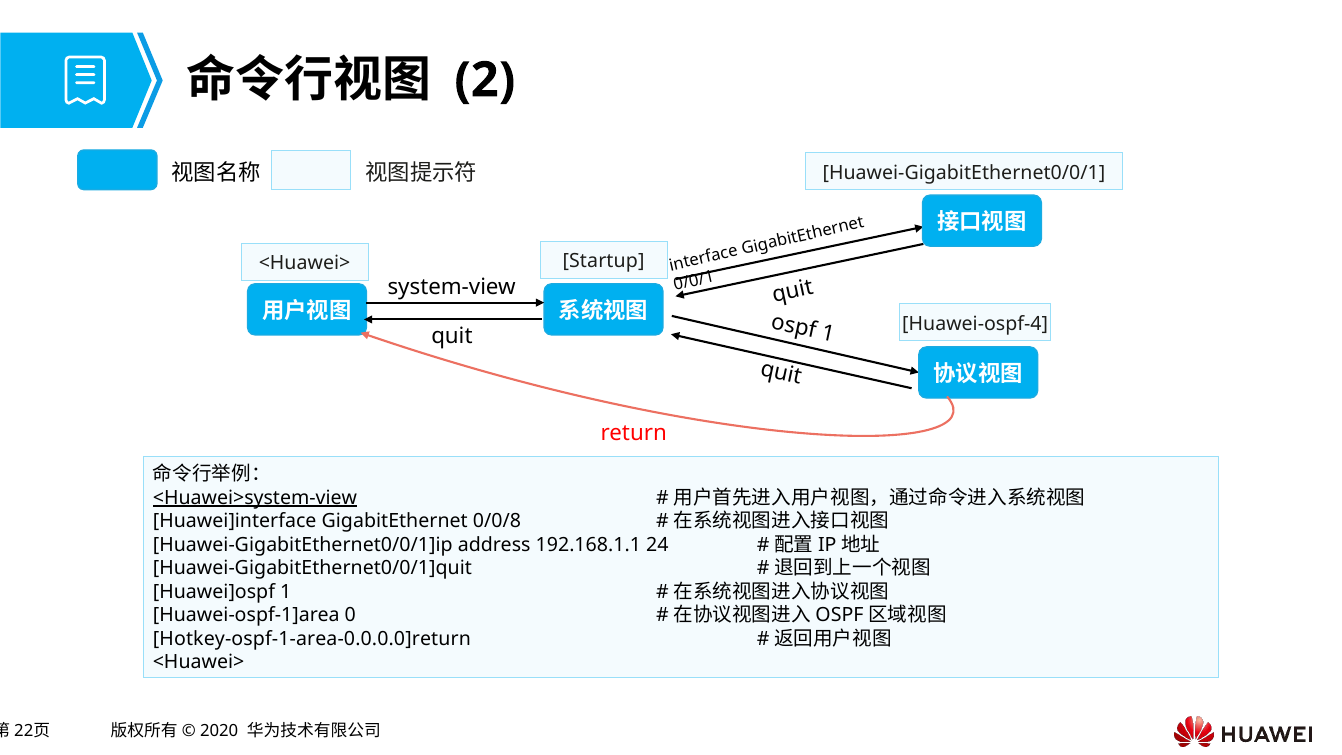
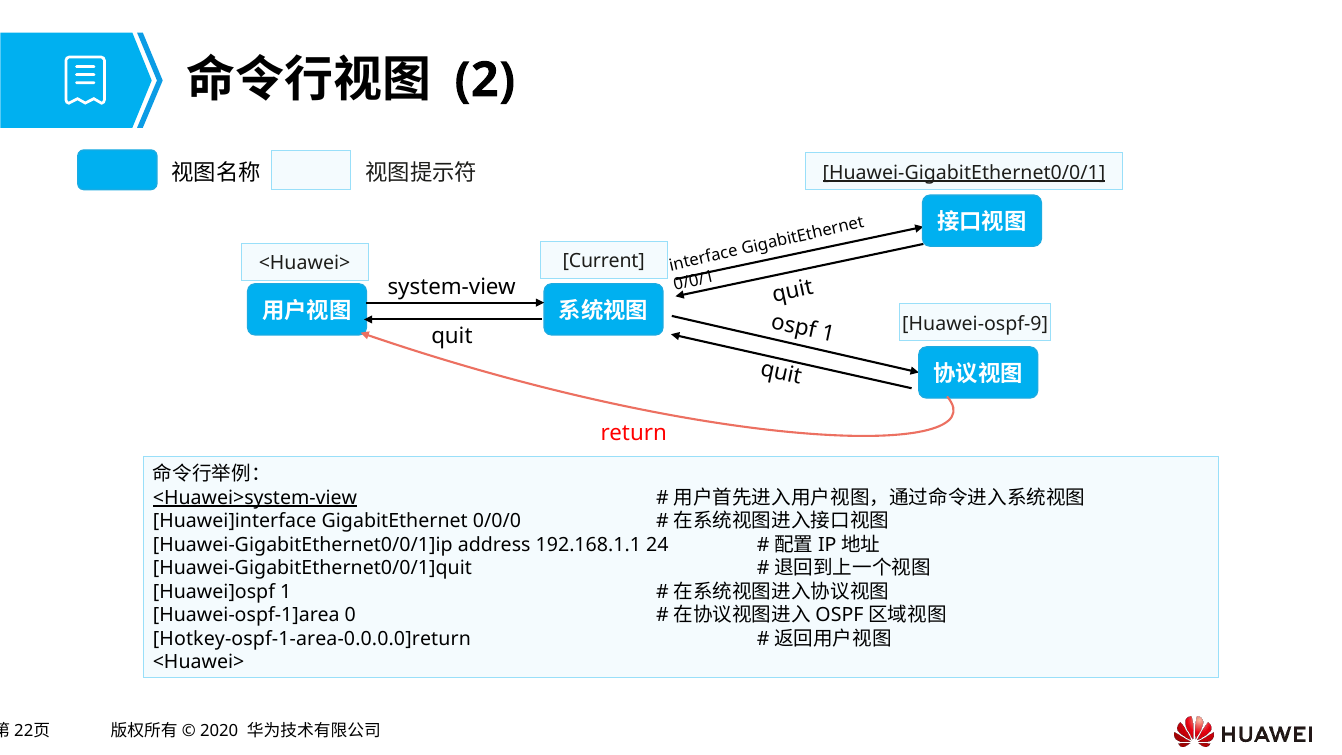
Huawei-GigabitEthernet0/0/1 underline: none -> present
Startup: Startup -> Current
Huawei-ospf-4: Huawei-ospf-4 -> Huawei-ospf-9
0/0/8: 0/0/8 -> 0/0/0
